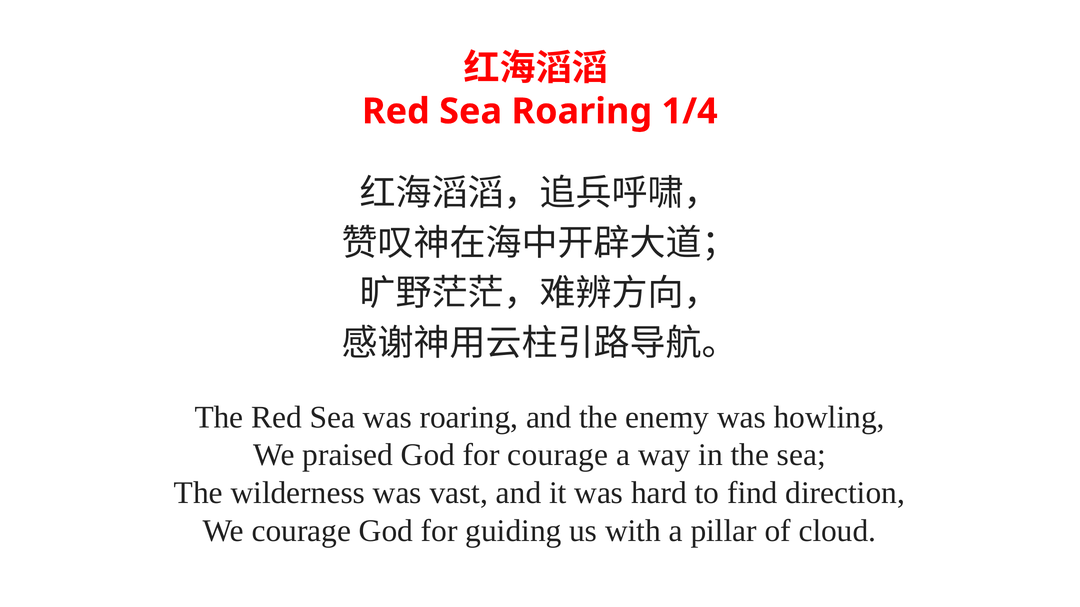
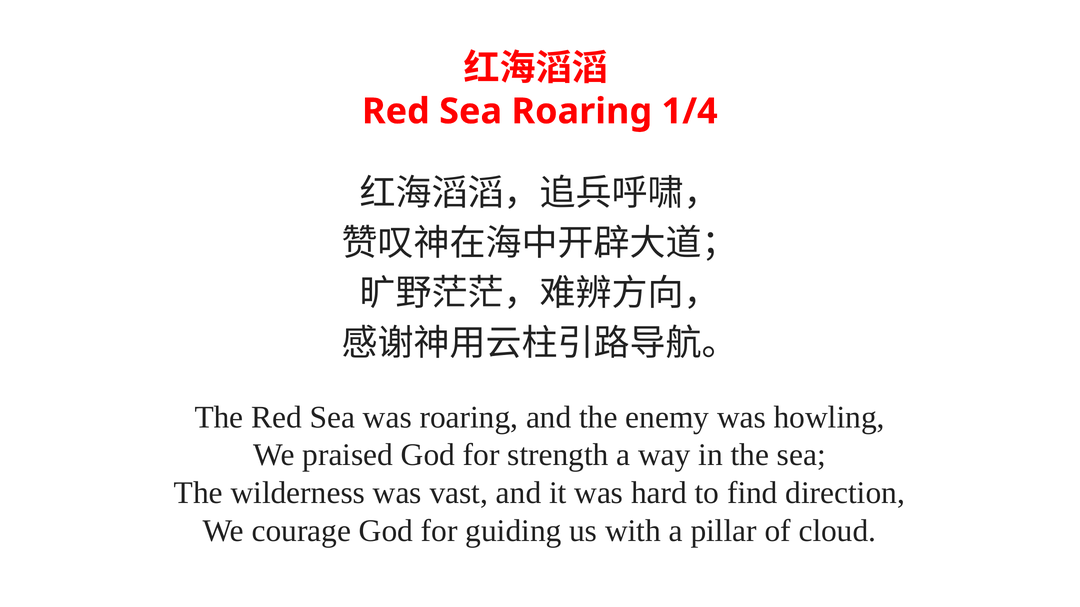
for courage: courage -> strength
